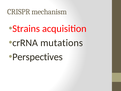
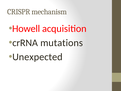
Strains: Strains -> Howell
Perspectives: Perspectives -> Unexpected
